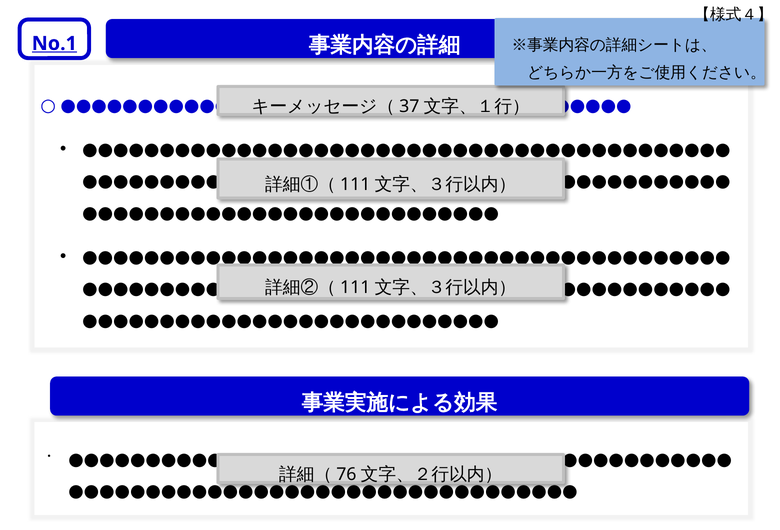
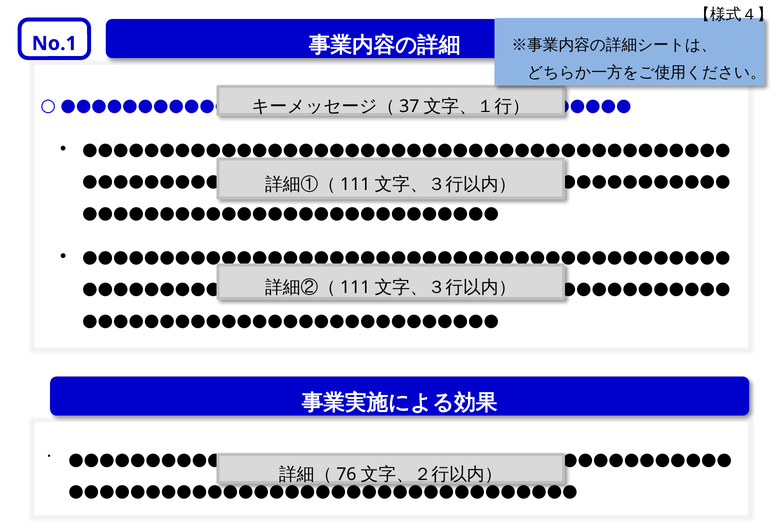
No.1 underline: present -> none
